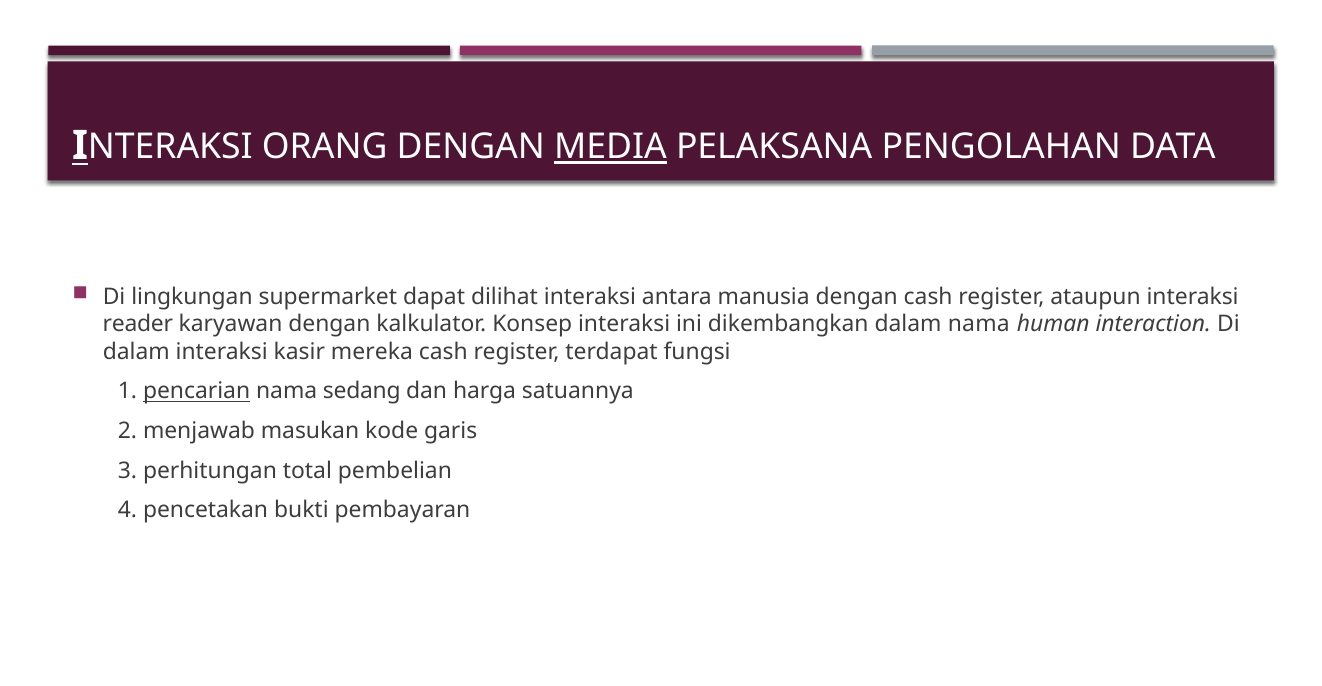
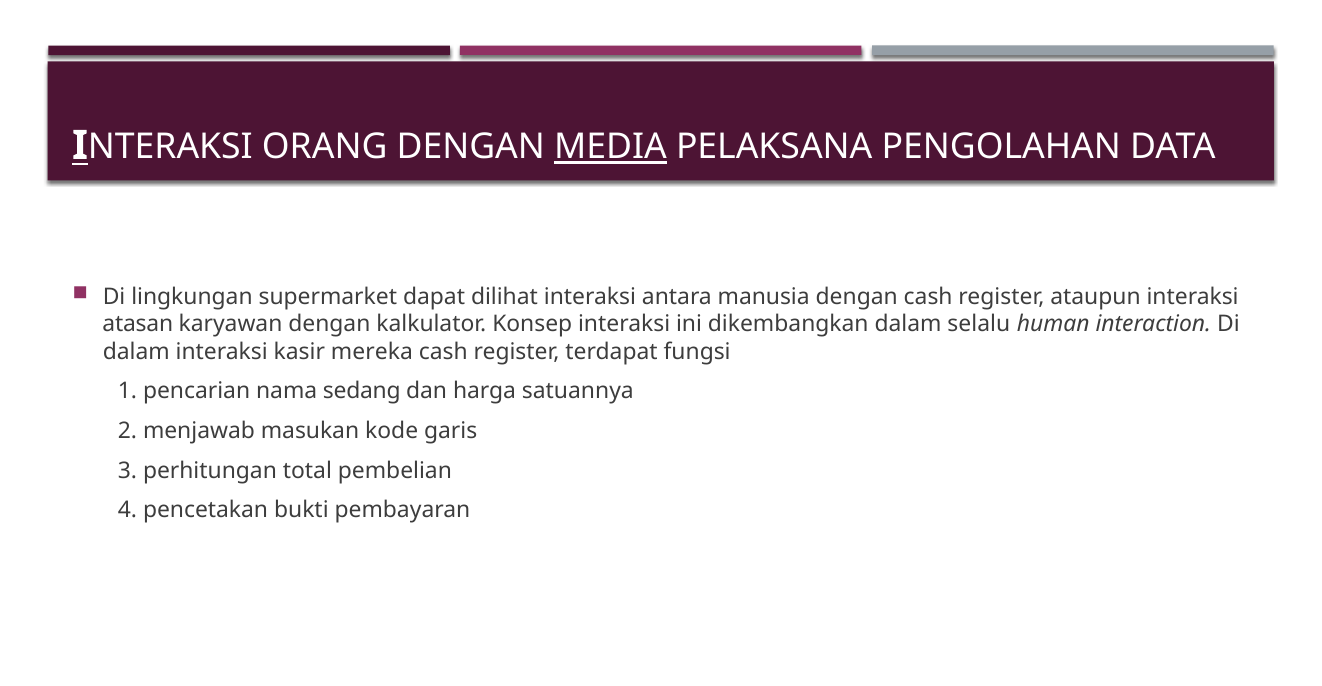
reader: reader -> atasan
dalam nama: nama -> selalu
pencarian underline: present -> none
